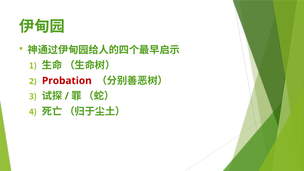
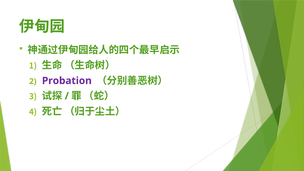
Probation colour: red -> purple
